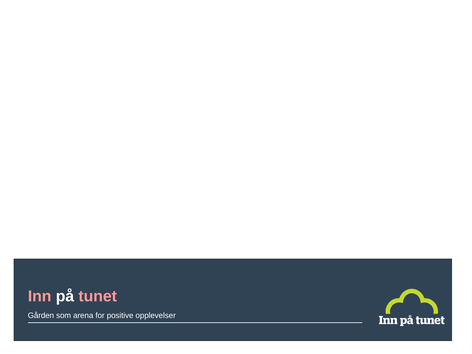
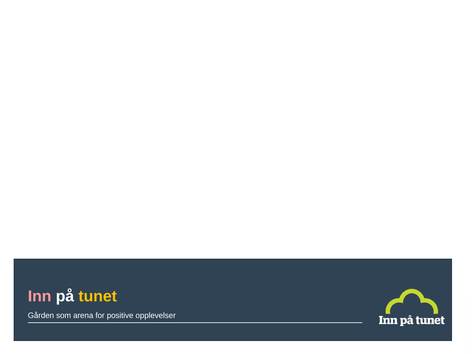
tunet colour: pink -> yellow
